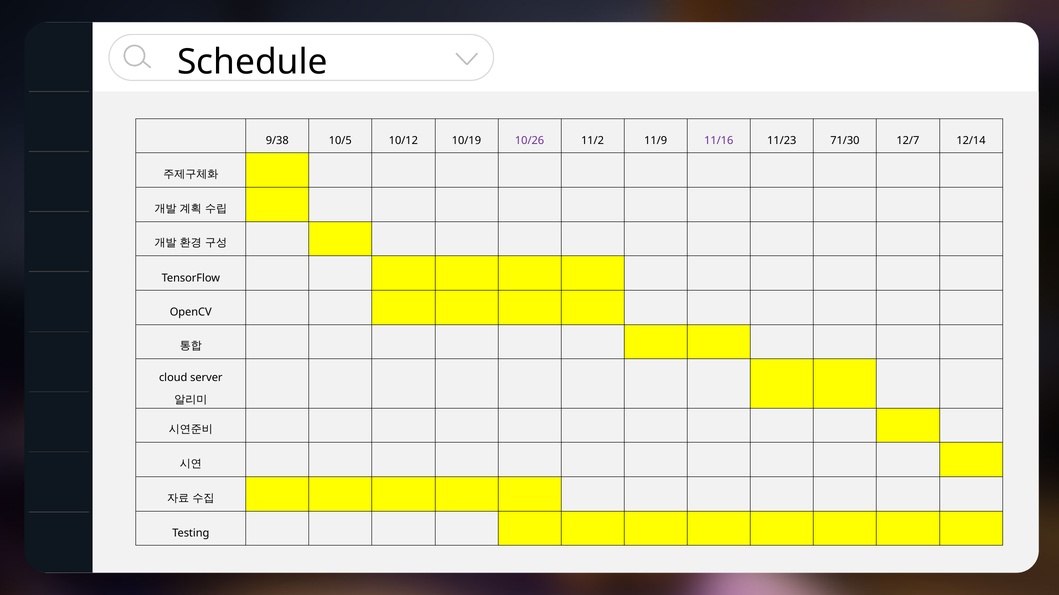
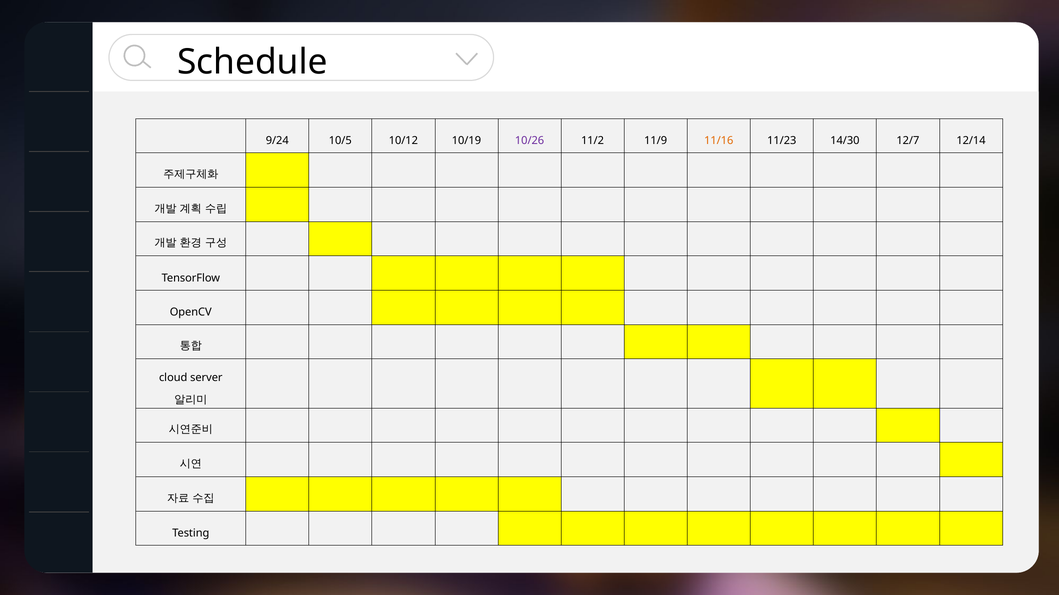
9/38: 9/38 -> 9/24
11/16 colour: purple -> orange
71/30: 71/30 -> 14/30
